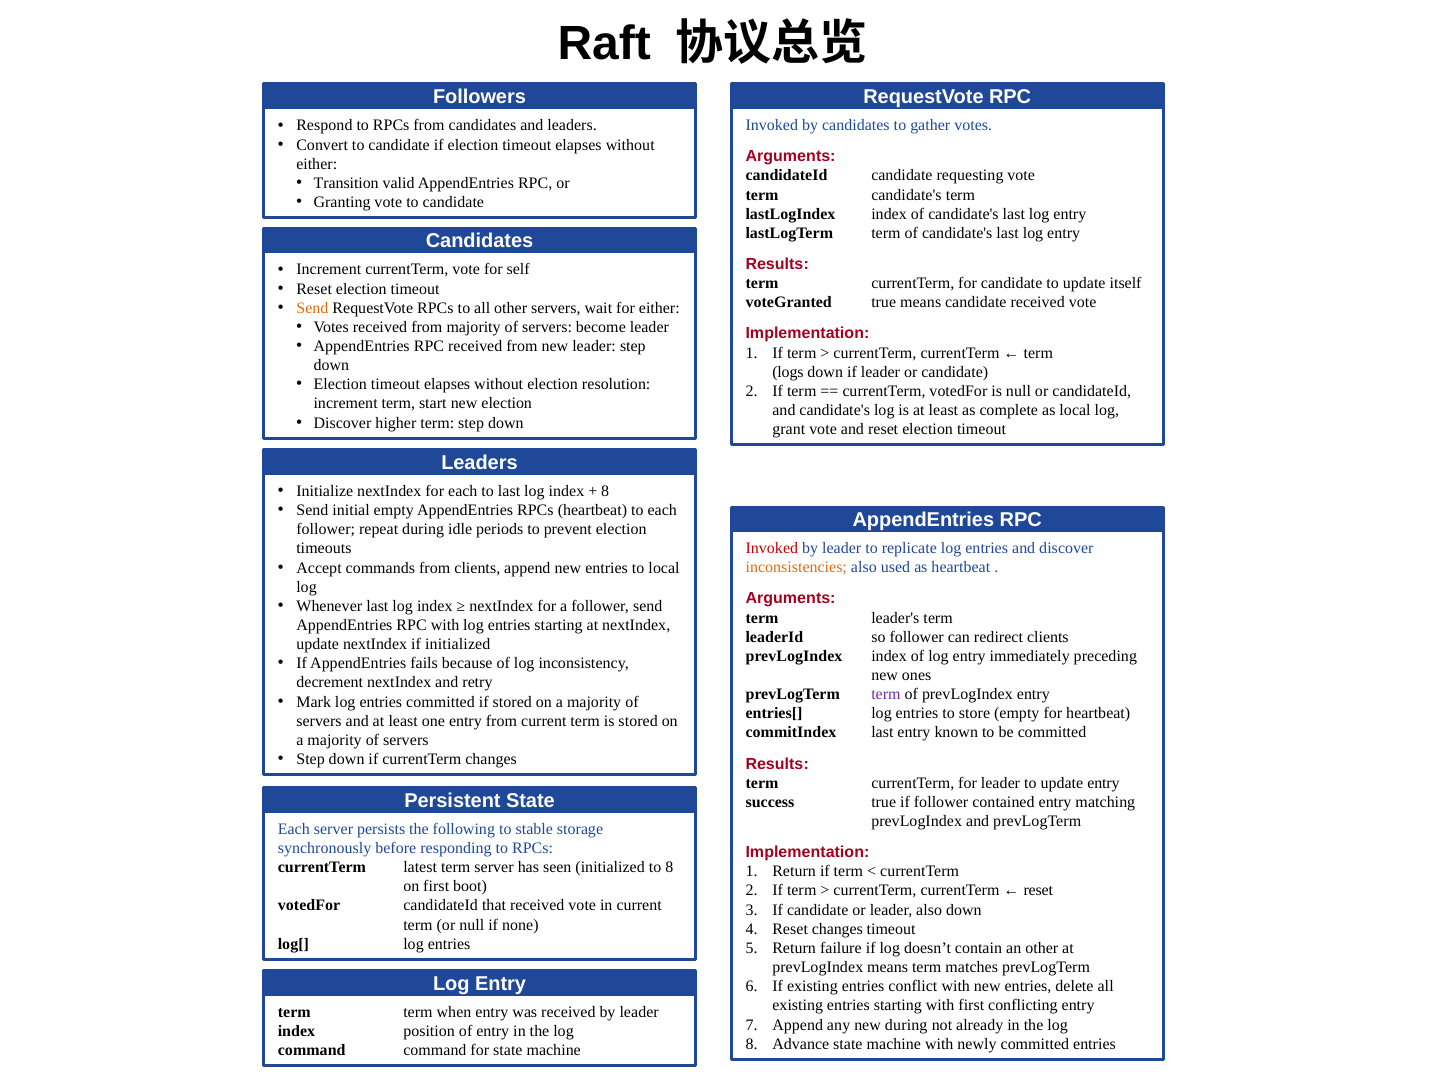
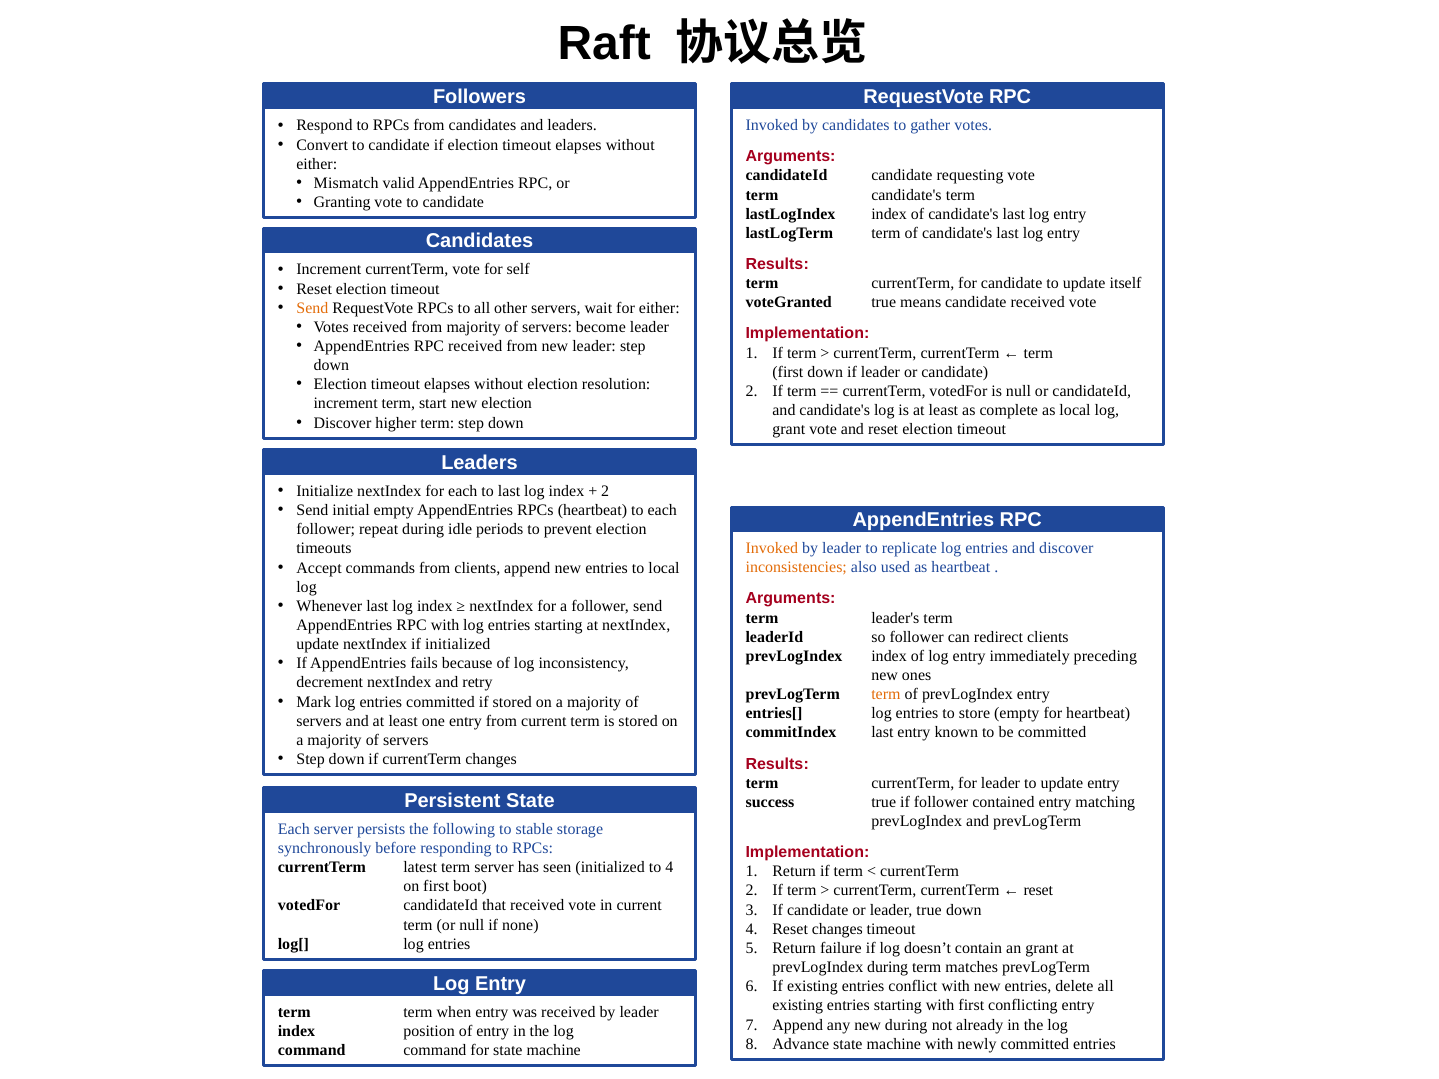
Transition: Transition -> Mismatch
logs at (788, 372): logs -> first
8 at (605, 491): 8 -> 2
Invoked at (772, 549) colour: red -> orange
term at (886, 695) colour: purple -> orange
to 8: 8 -> 4
leader also: also -> true
an other: other -> grant
prevLogIndex means: means -> during
